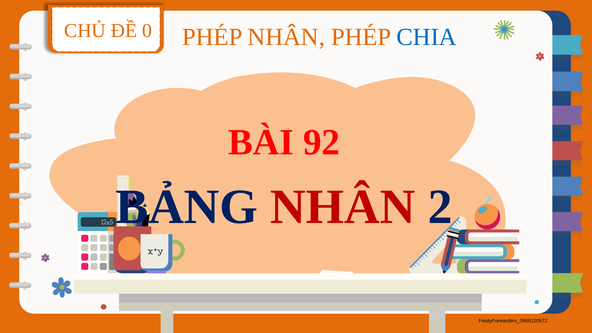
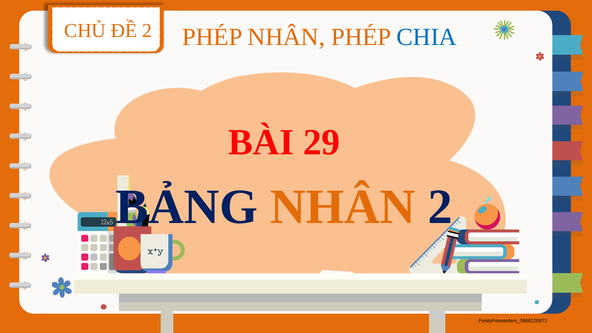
ĐỀ 0: 0 -> 2
92: 92 -> 29
NHÂN at (343, 207) colour: red -> orange
